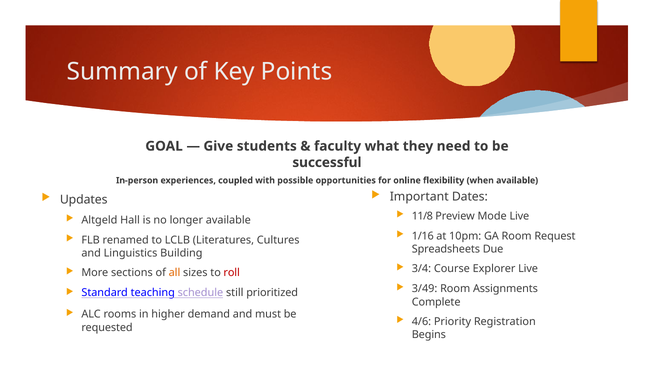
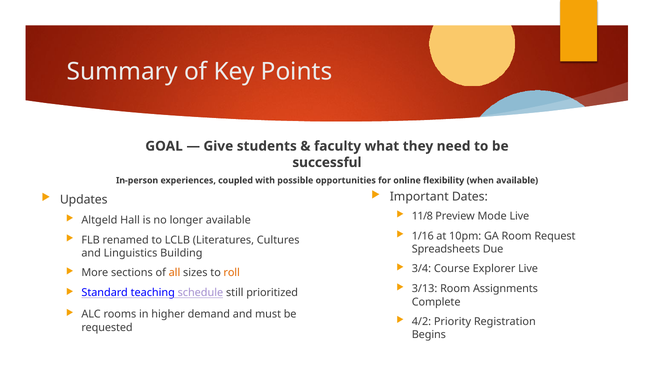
roll colour: red -> orange
3/49: 3/49 -> 3/13
4/6: 4/6 -> 4/2
